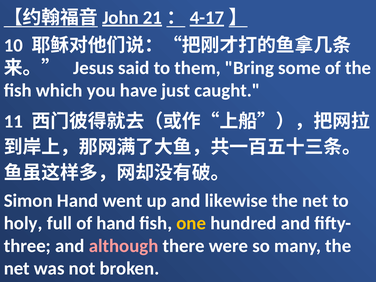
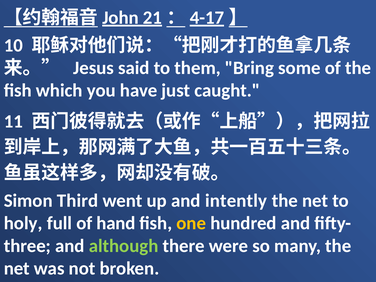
Simon Hand: Hand -> Third
likewise: likewise -> intently
although colour: pink -> light green
